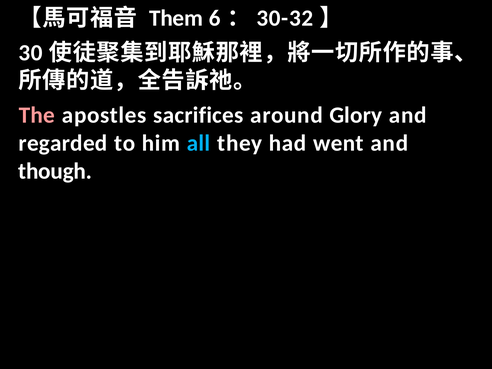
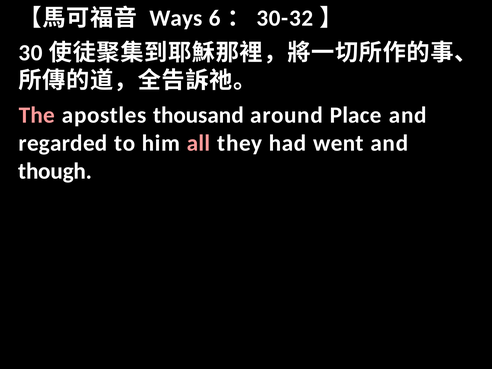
Them: Them -> Ways
sacrifices: sacrifices -> thousand
Glory: Glory -> Place
all colour: light blue -> pink
